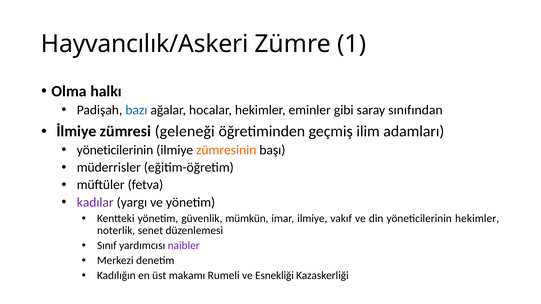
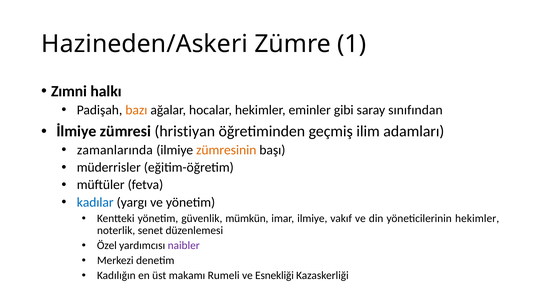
Hayvancılık/Askeri: Hayvancılık/Askeri -> Hazineden/Askeri
Olma: Olma -> Zımni
bazı colour: blue -> orange
geleneği: geleneği -> hristiyan
yöneticilerinin at (115, 150): yöneticilerinin -> zamanlarında
kadılar colour: purple -> blue
Sınıf: Sınıf -> Özel
